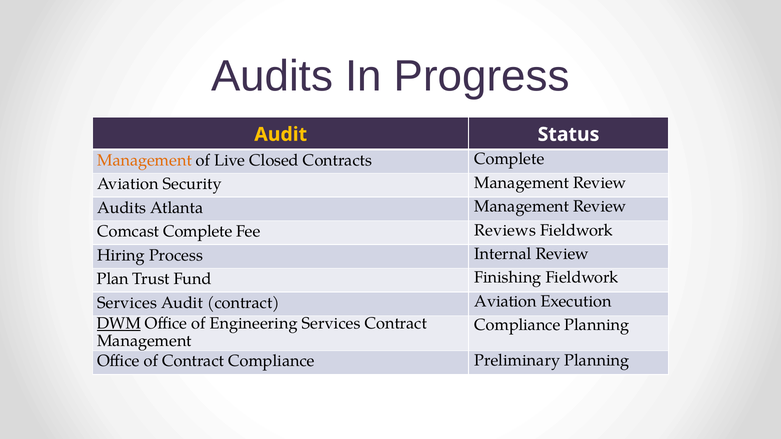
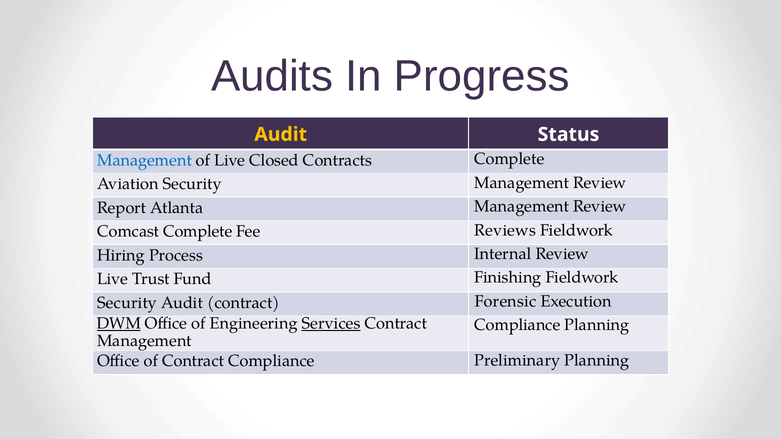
Management at (144, 160) colour: orange -> blue
Audits at (122, 208): Audits -> Report
Plan at (113, 279): Plan -> Live
Services at (127, 303): Services -> Security
contract Aviation: Aviation -> Forensic
Services at (331, 324) underline: none -> present
